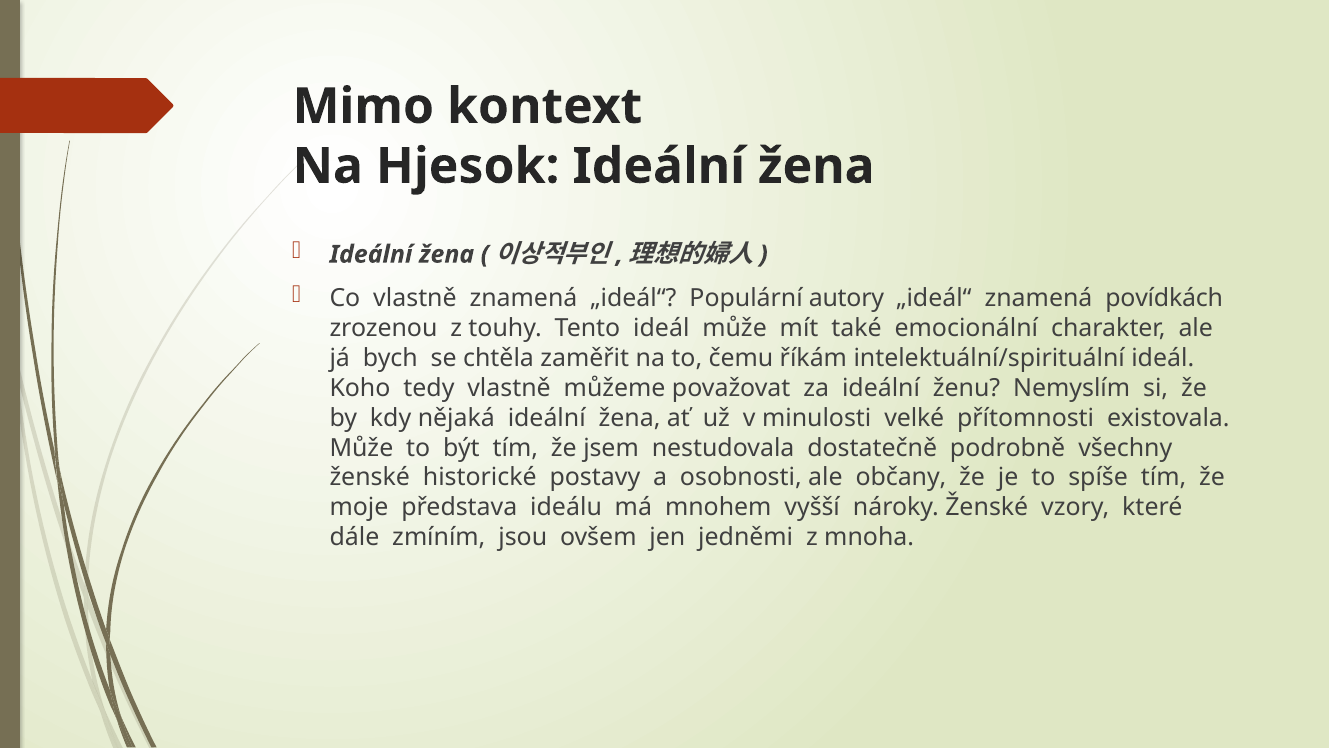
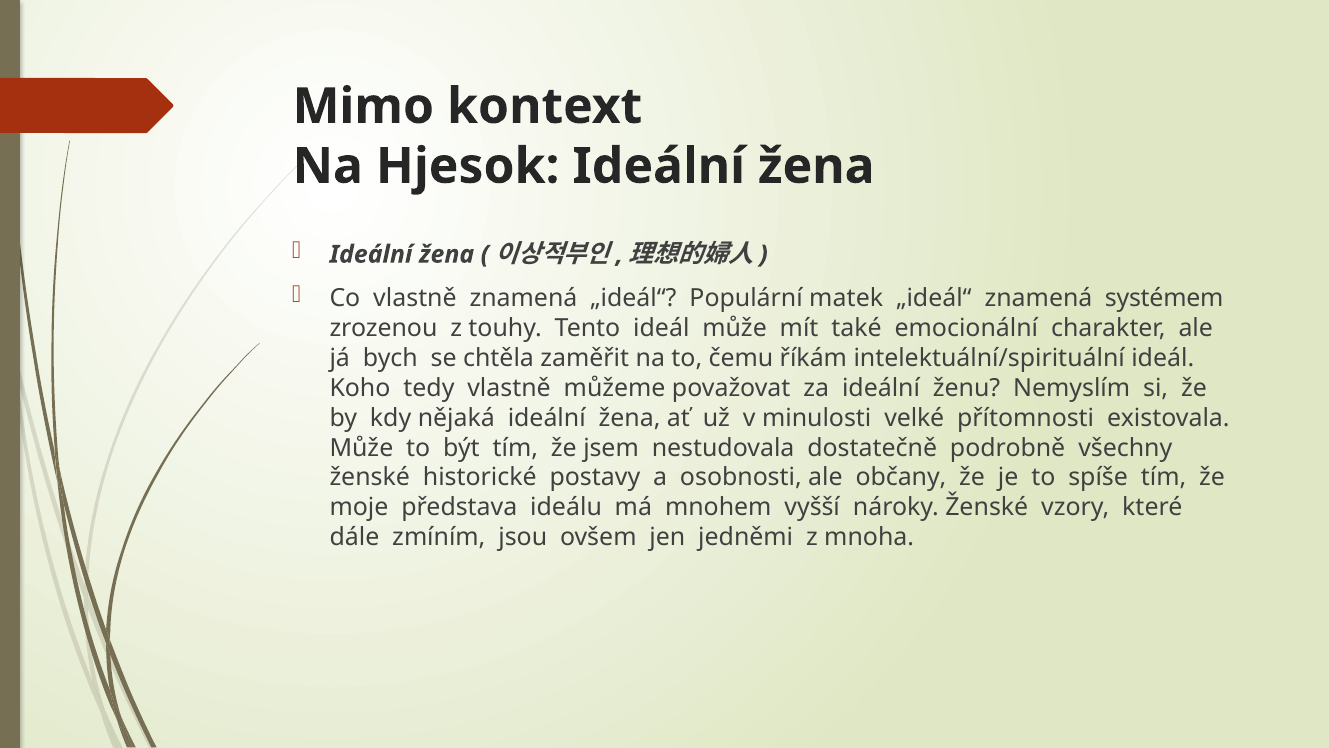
autory: autory -> matek
povídkách: povídkách -> systémem
